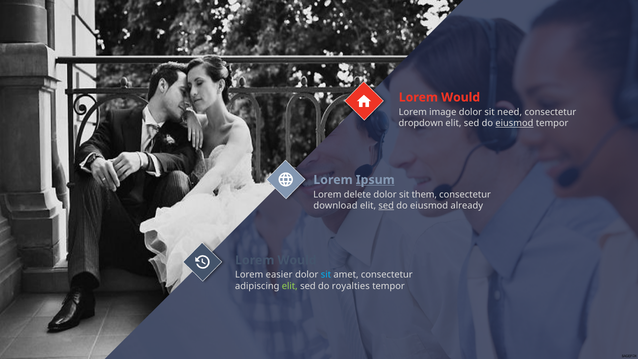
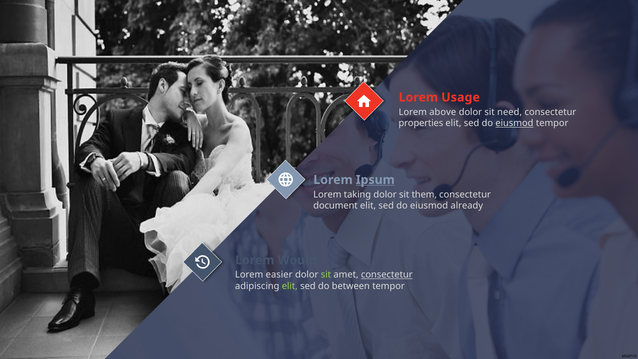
Would at (461, 97): Would -> Usage
image: image -> above
dropdown: dropdown -> properties
delete: delete -> taking
download: download -> document
sed at (386, 206) underline: present -> none
sit at (326, 275) colour: light blue -> light green
consectetur at (387, 275) underline: none -> present
royalties: royalties -> between
